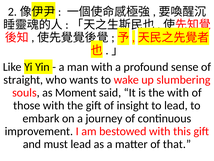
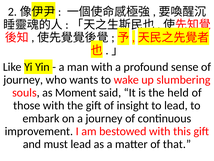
straight at (23, 80): straight -> journey
the with: with -> held
